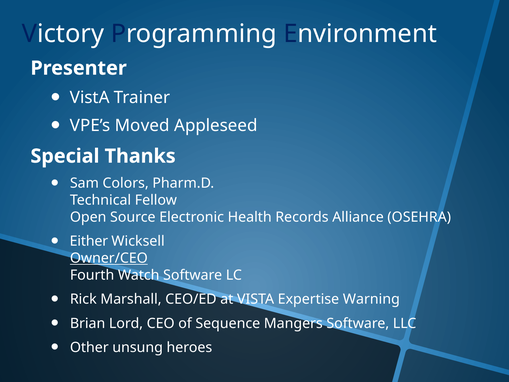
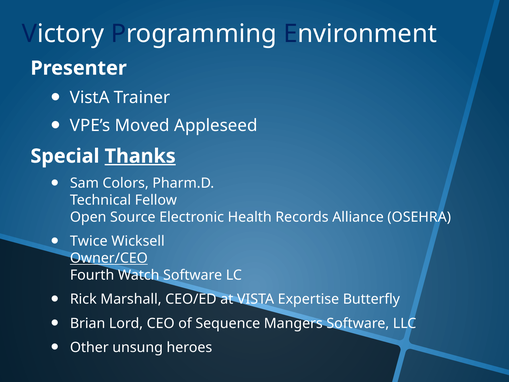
Thanks underline: none -> present
Either: Either -> Twice
Warning: Warning -> Butterfly
